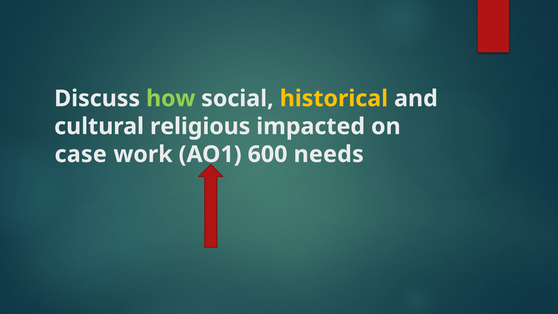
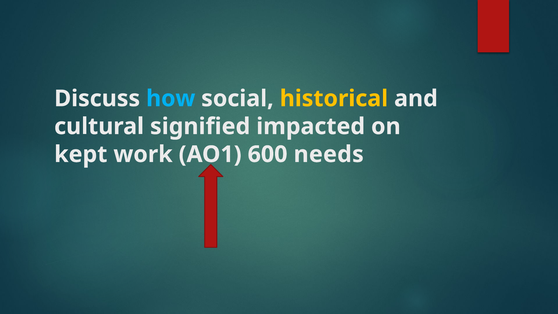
how colour: light green -> light blue
religious: religious -> signified
case: case -> kept
